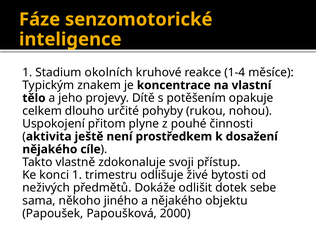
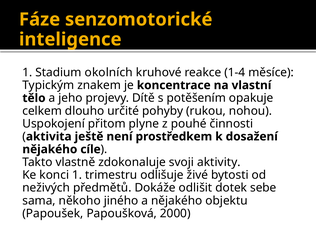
přístup: přístup -> aktivity
